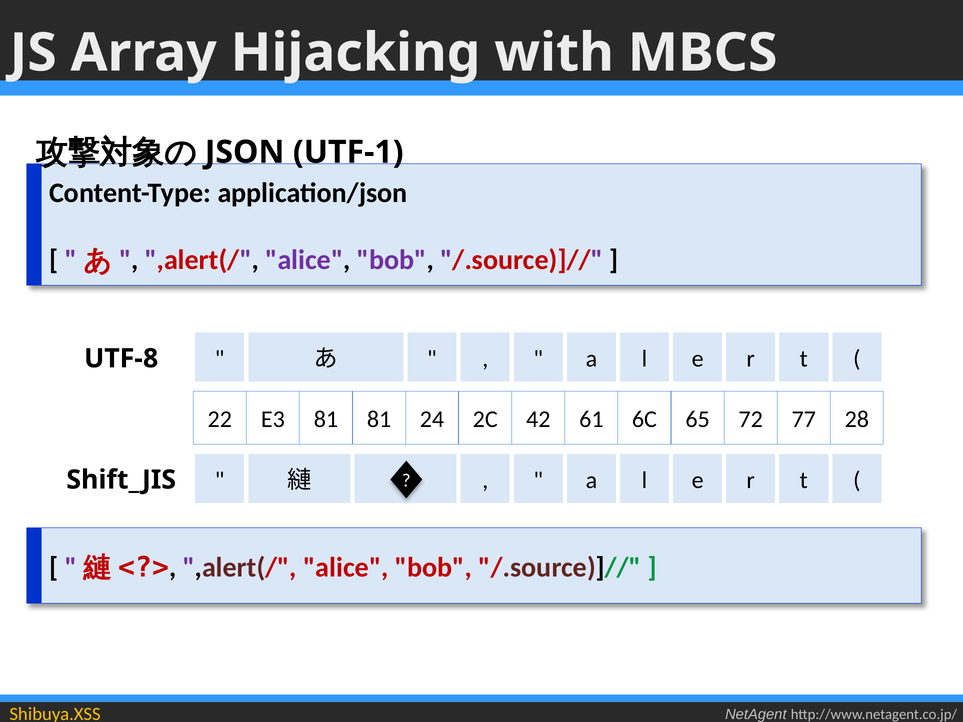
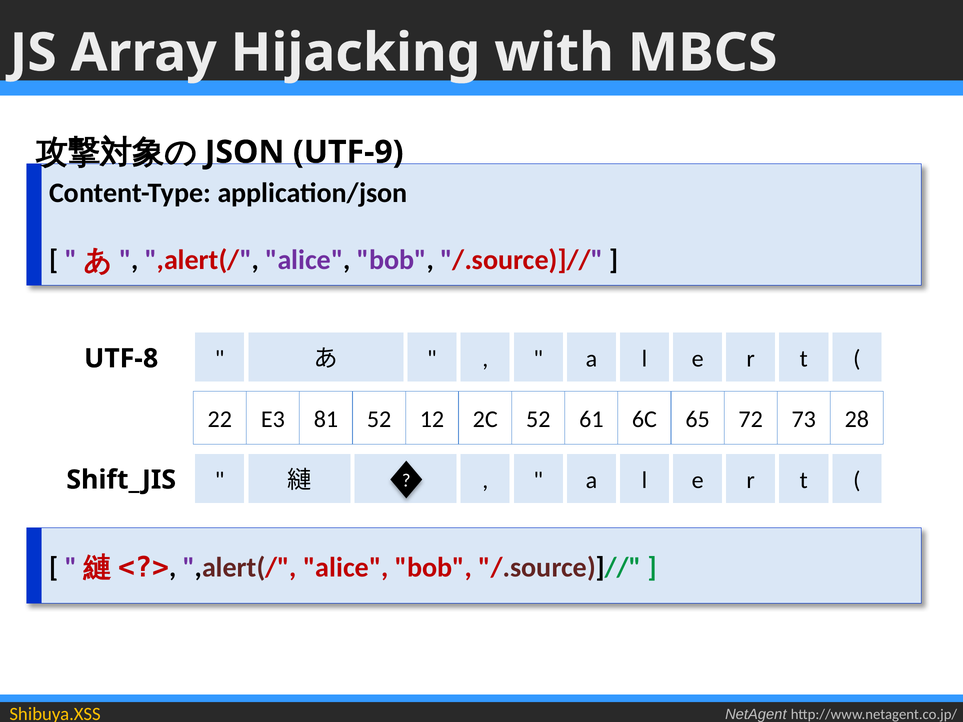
UTF-1: UTF-1 -> UTF-9
81 81: 81 -> 52
24: 24 -> 12
2C 42: 42 -> 52
77: 77 -> 73
